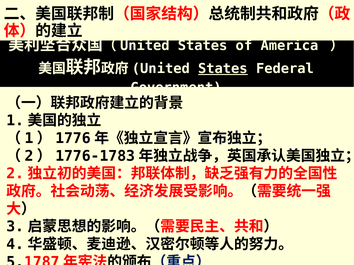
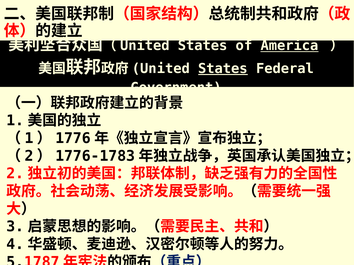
America underline: none -> present
